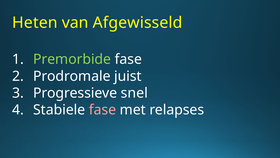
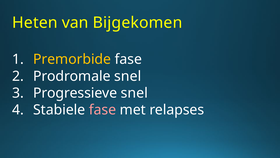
Afgewisseld: Afgewisseld -> Bijgekomen
Premorbide colour: light green -> yellow
Prodromale juist: juist -> snel
